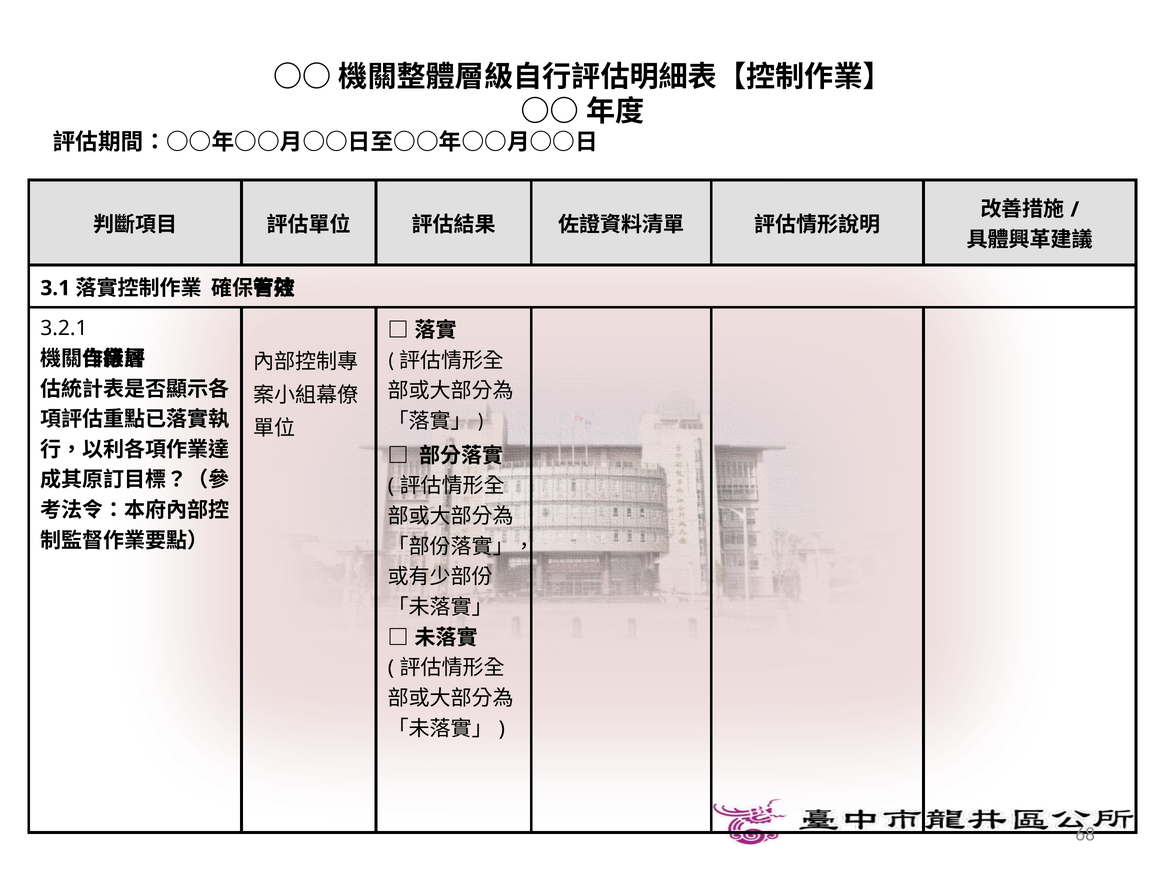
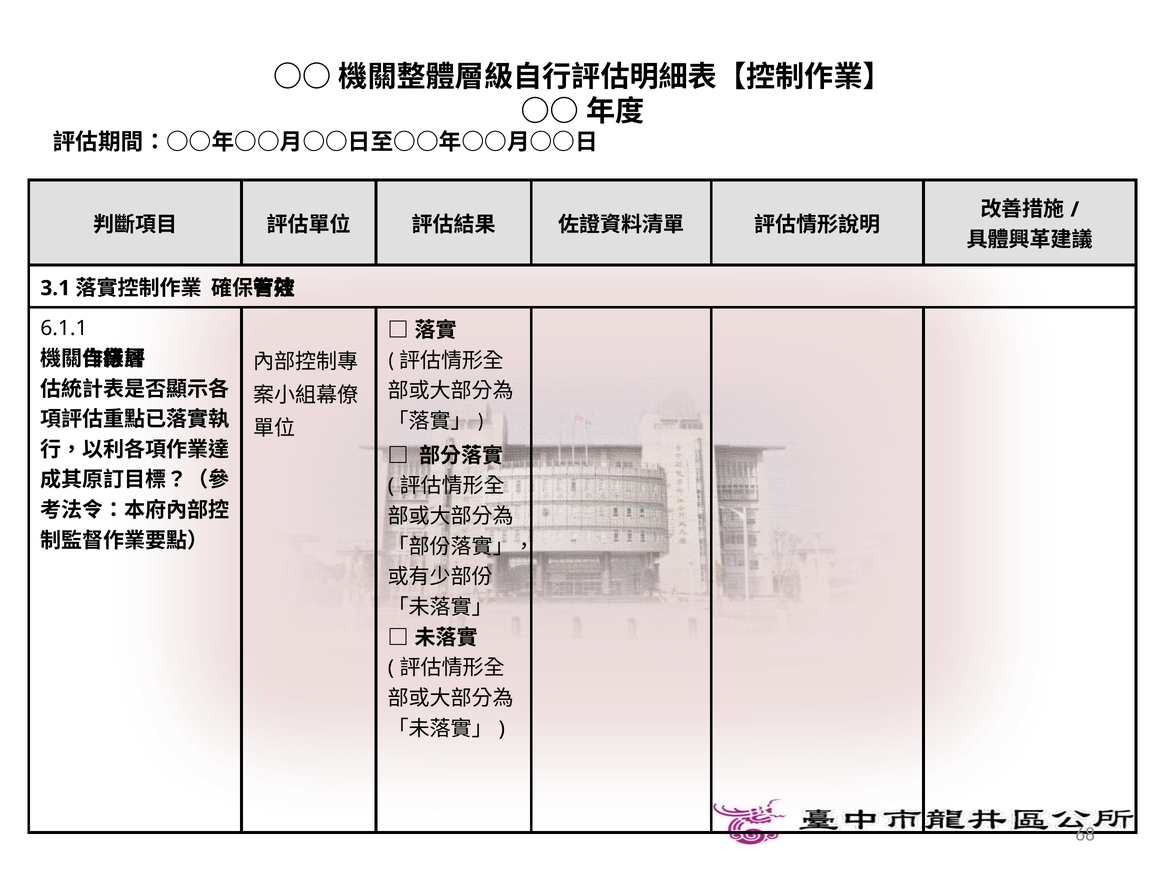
3.2.1: 3.2.1 -> 6.1.1
